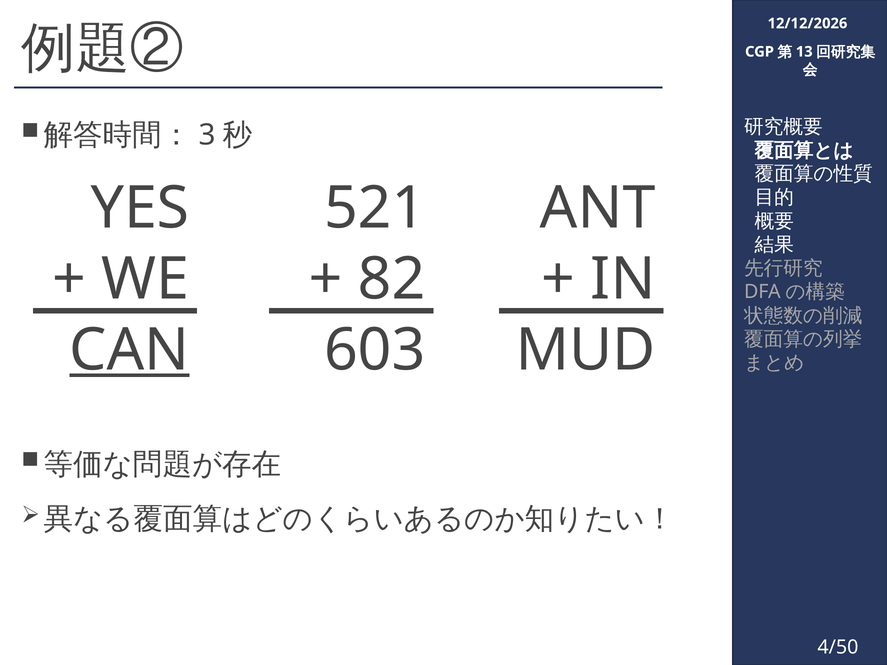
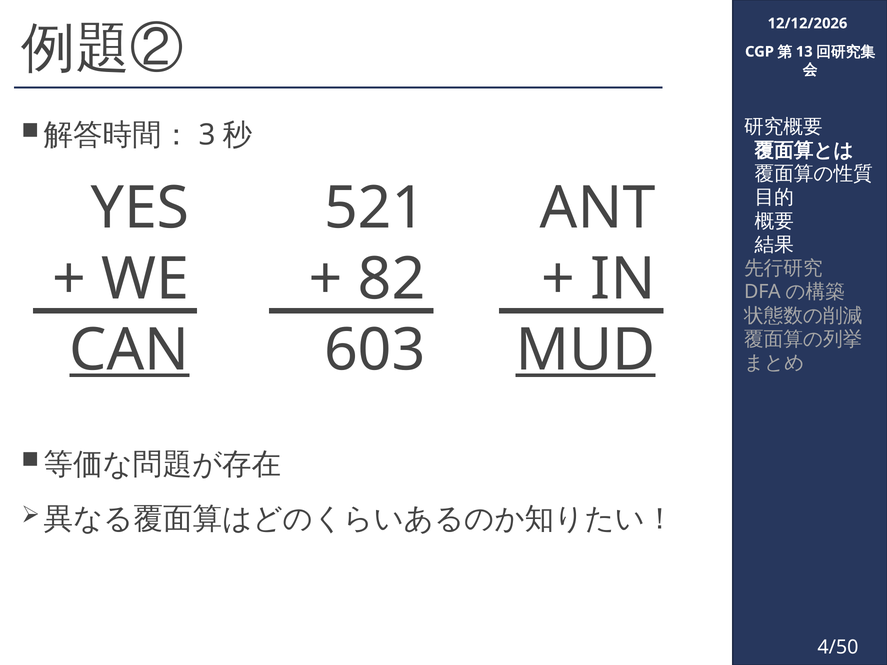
MUD underline: none -> present
